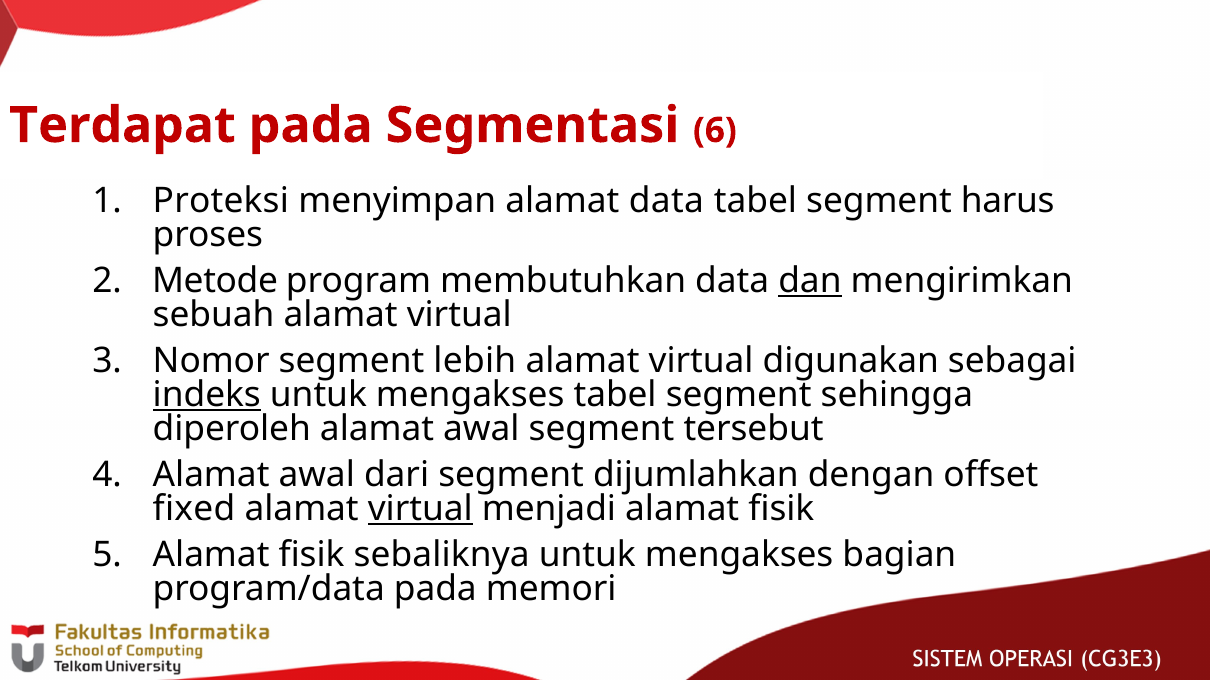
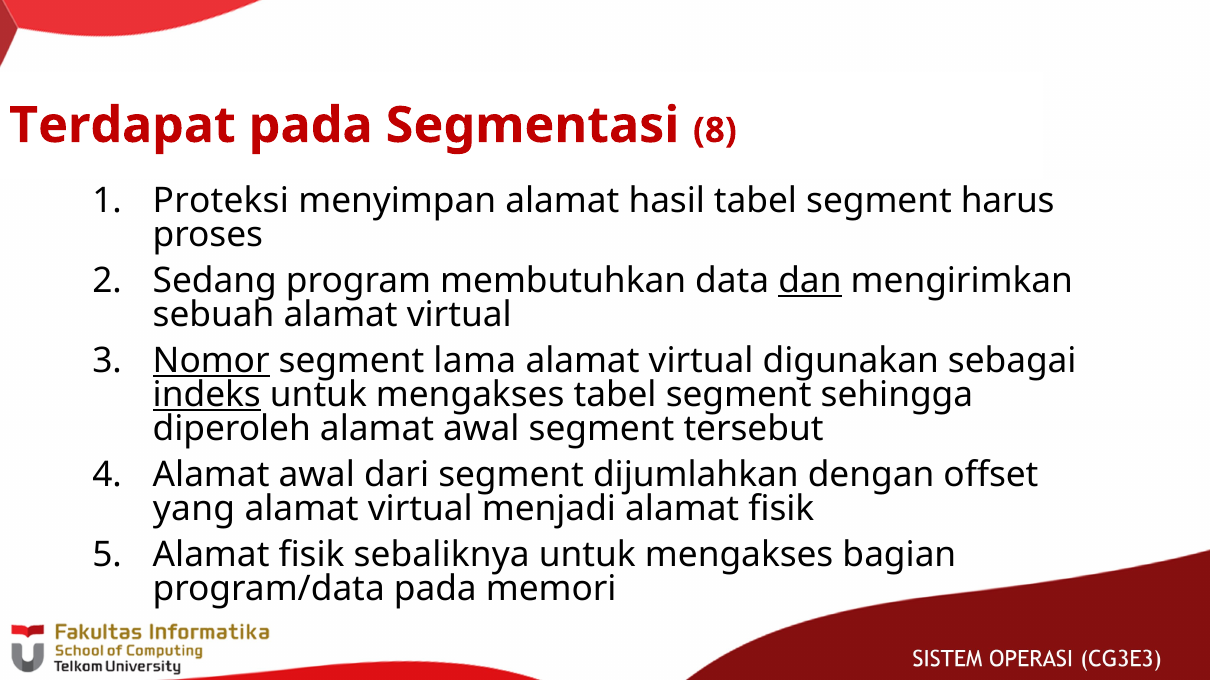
6: 6 -> 8
alamat data: data -> hasil
Metode: Metode -> Sedang
Nomor underline: none -> present
lebih: lebih -> lama
fixed: fixed -> yang
virtual at (420, 509) underline: present -> none
